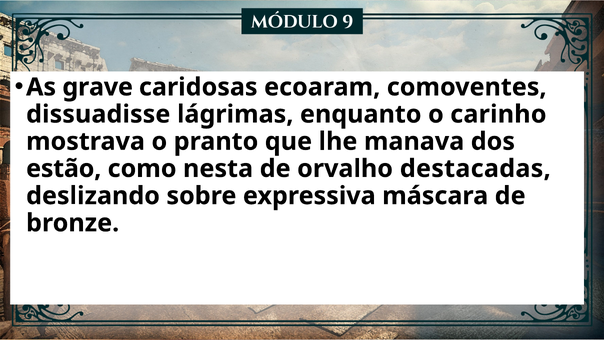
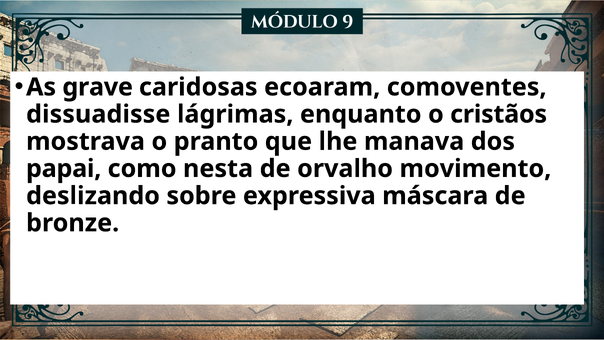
carinho: carinho -> cristãos
estão: estão -> papai
destacadas: destacadas -> movimento
